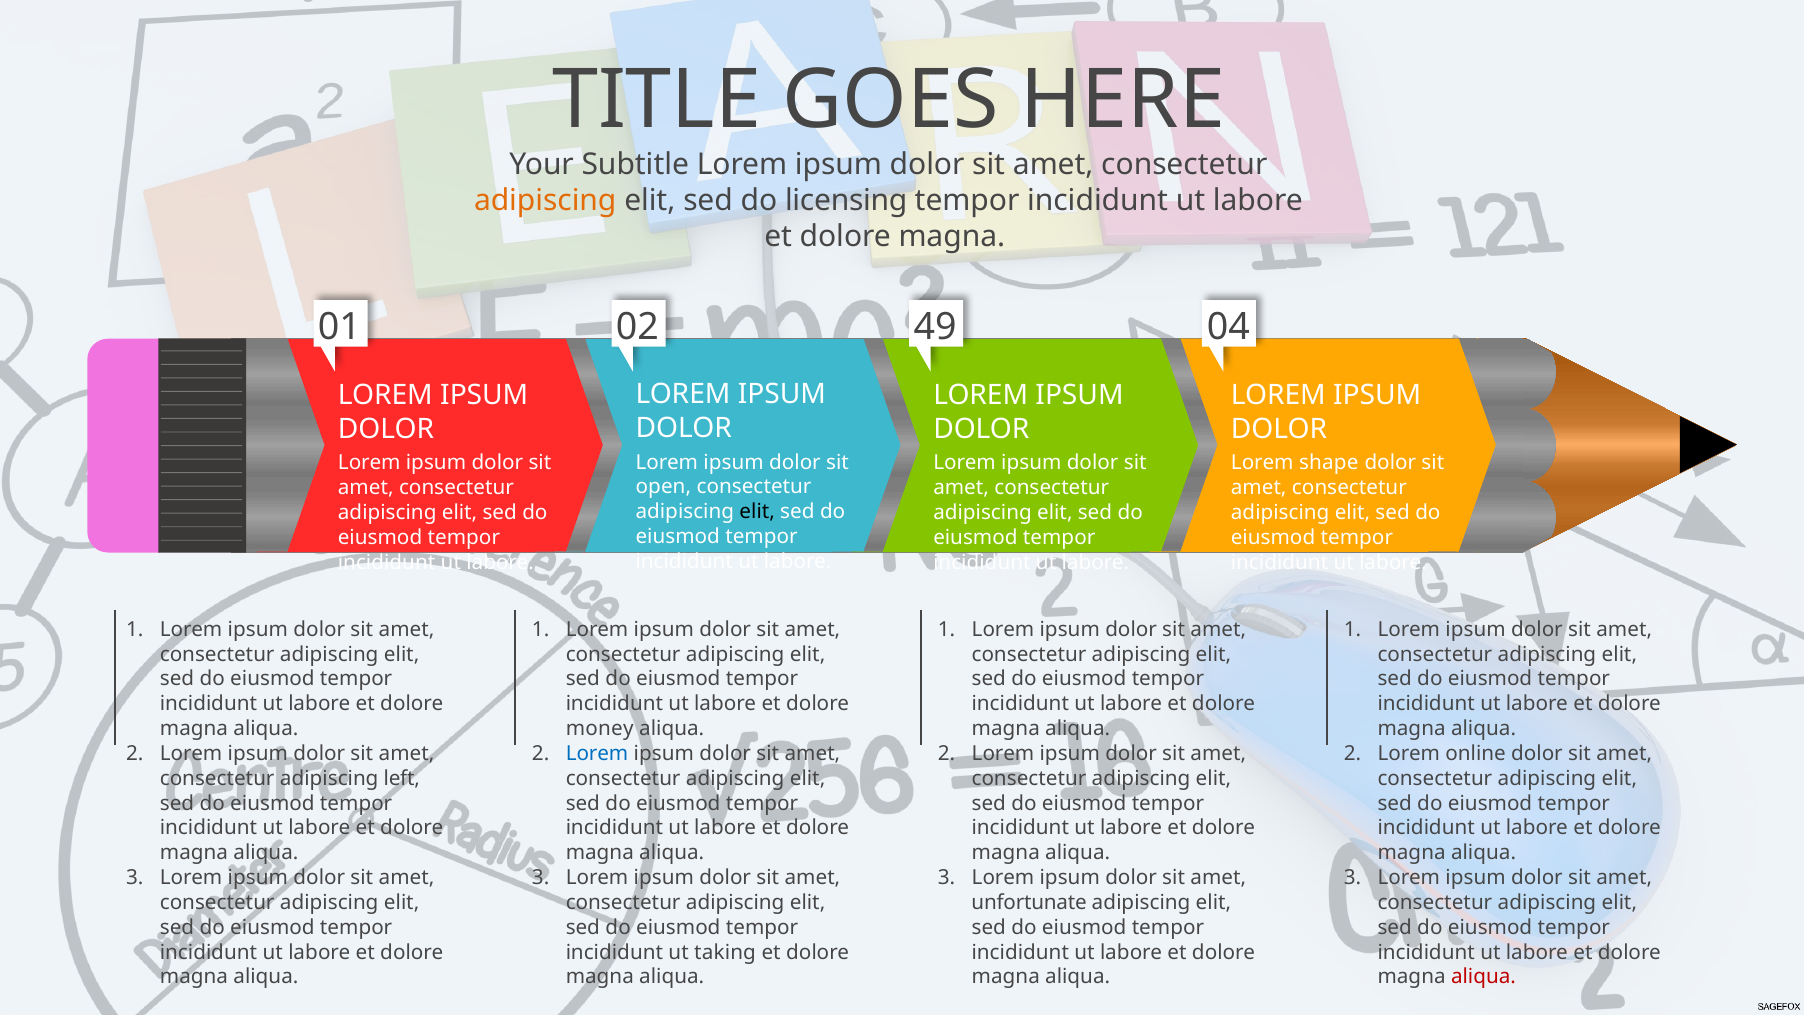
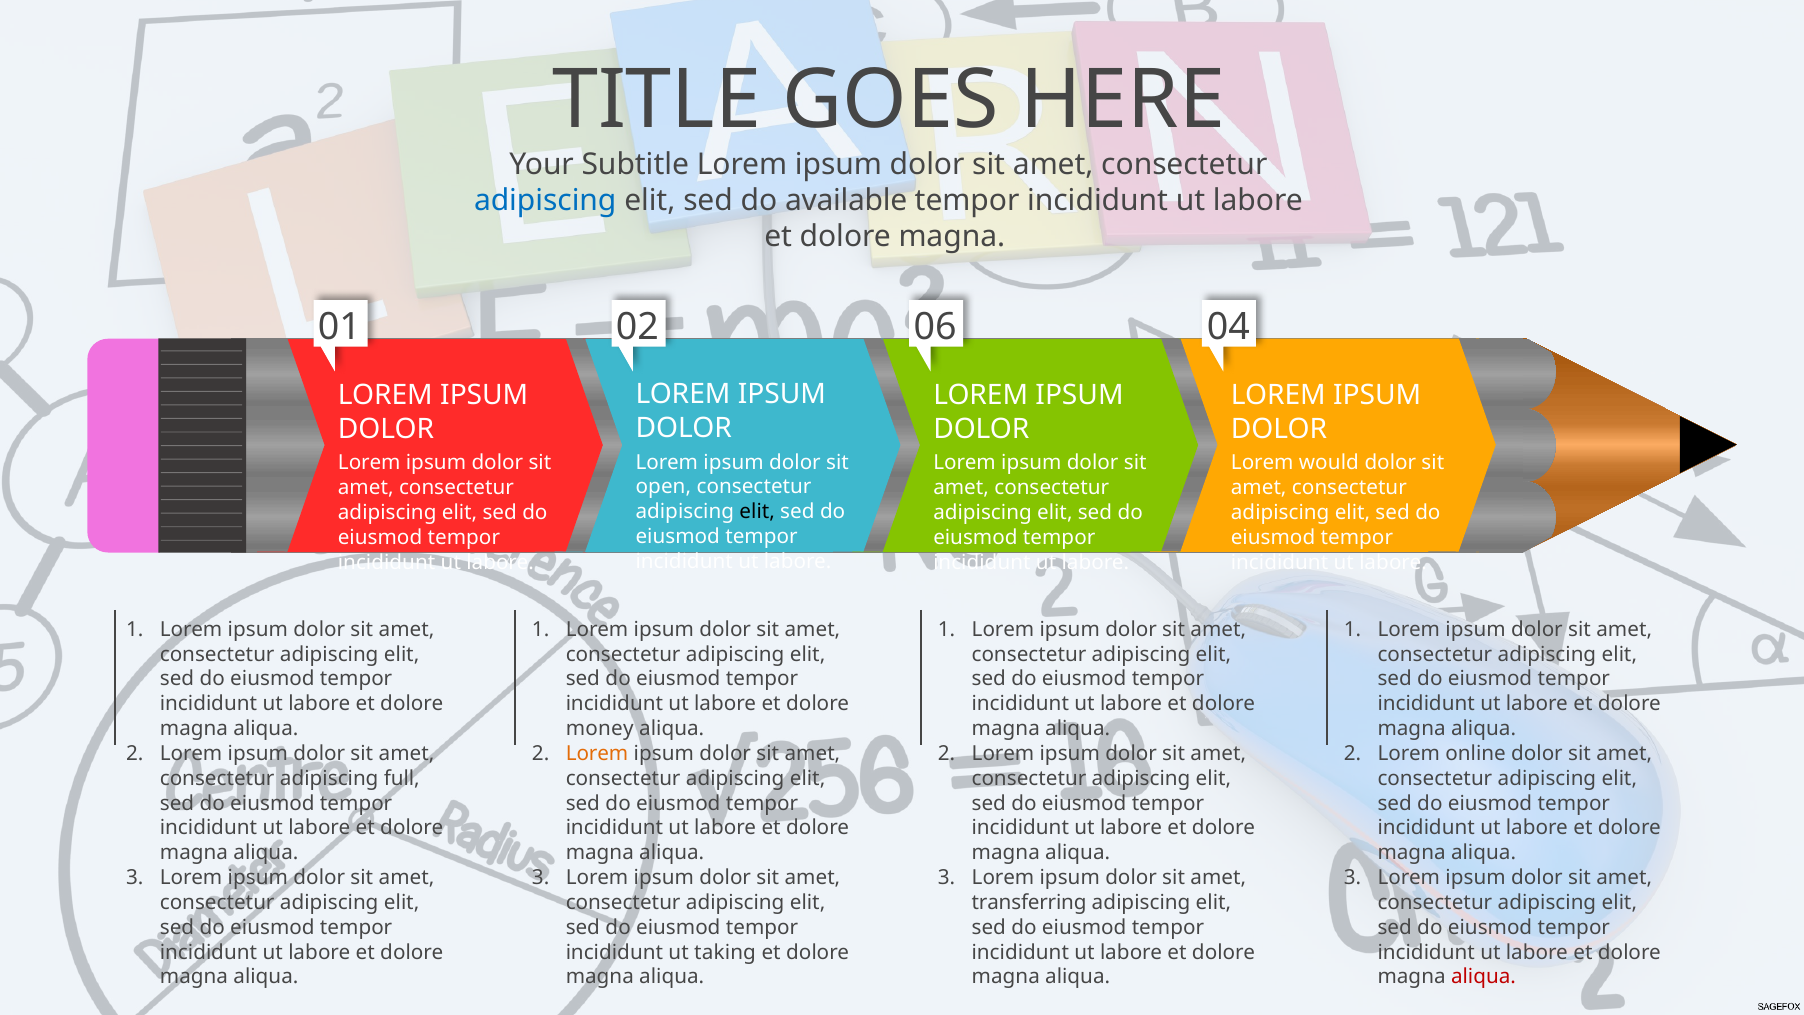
adipiscing at (545, 200) colour: orange -> blue
licensing: licensing -> available
49: 49 -> 06
shape: shape -> would
Lorem at (597, 753) colour: blue -> orange
left: left -> full
unfortunate: unfortunate -> transferring
